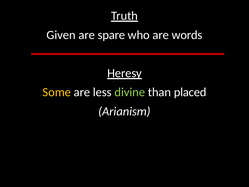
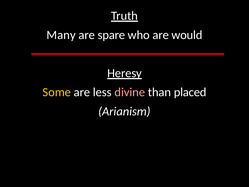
Given: Given -> Many
words: words -> would
divine colour: light green -> pink
